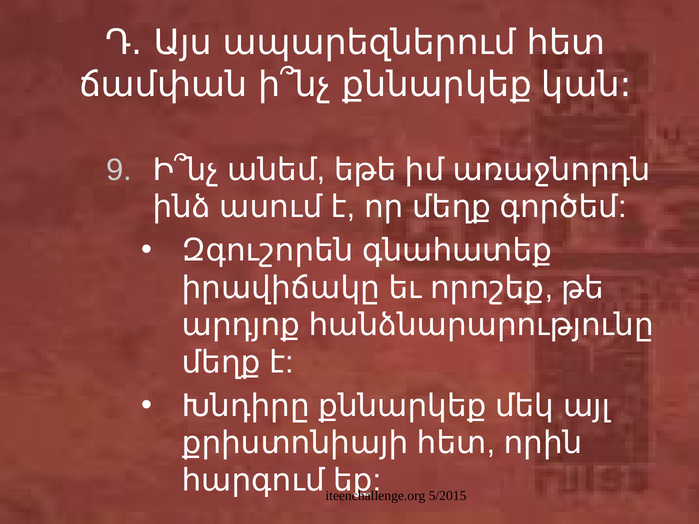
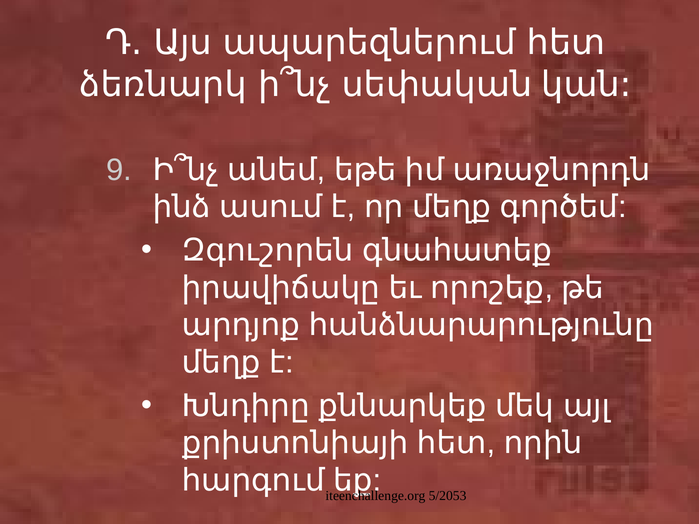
ճամփան: ճամփան -> ձեռնարկ
ի՞նչ քննարկեք: քննարկեք -> սեփական
5/2015: 5/2015 -> 5/2053
